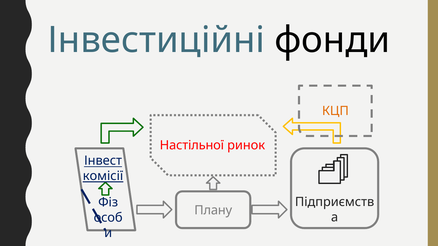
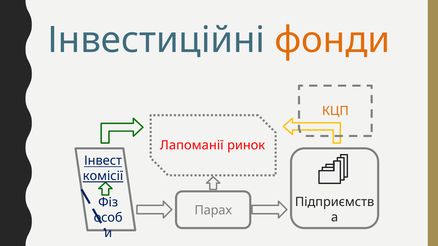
фонди colour: black -> orange
Настільної: Настільної -> Лапоманії
Плану: Плану -> Парах
